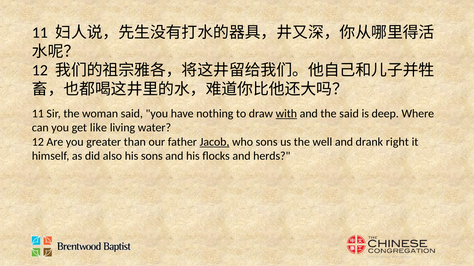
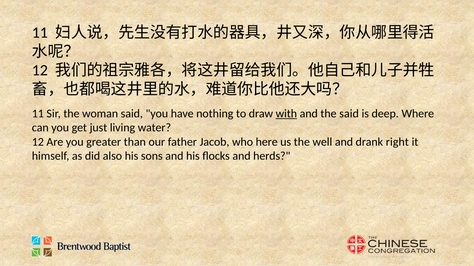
like: like -> just
Jacob underline: present -> none
who sons: sons -> here
